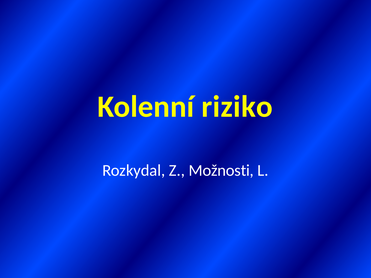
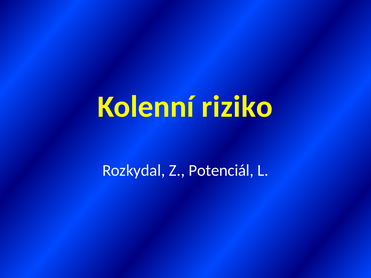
Možnosti: Možnosti -> Potenciál
